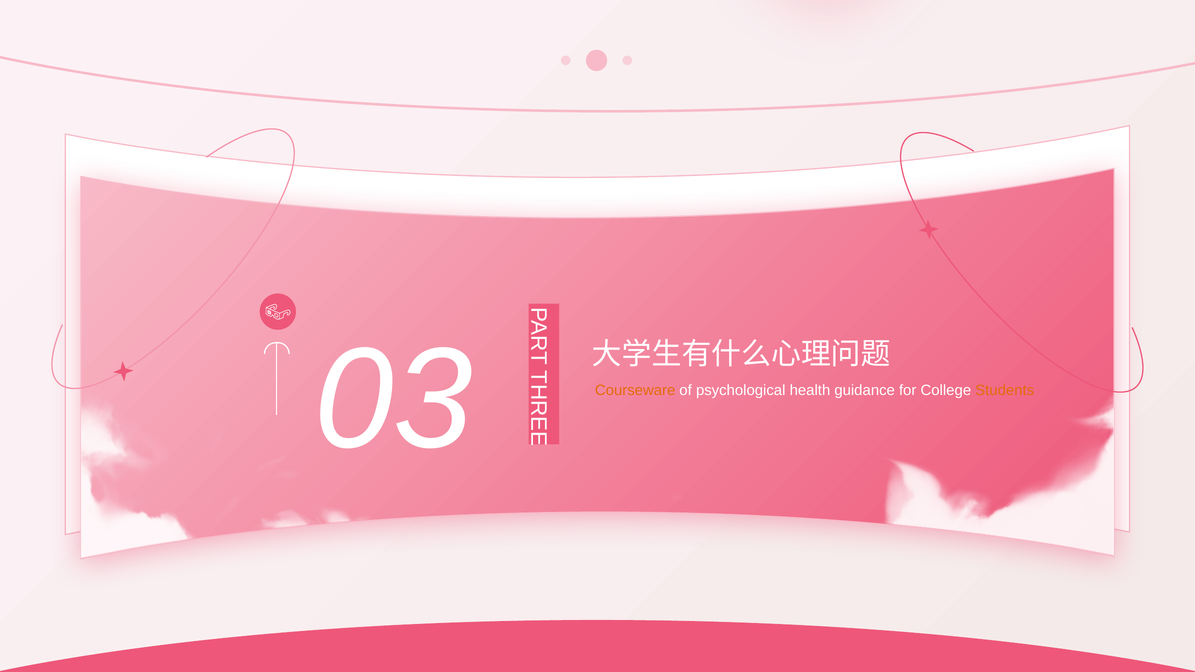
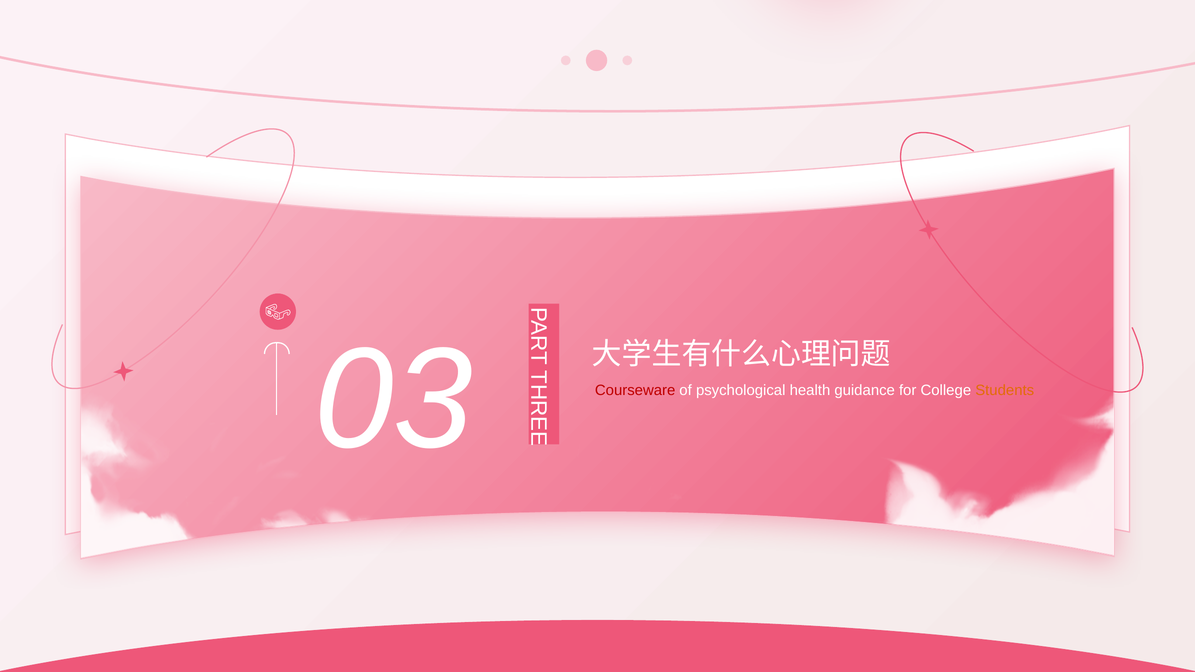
Courseware colour: orange -> red
